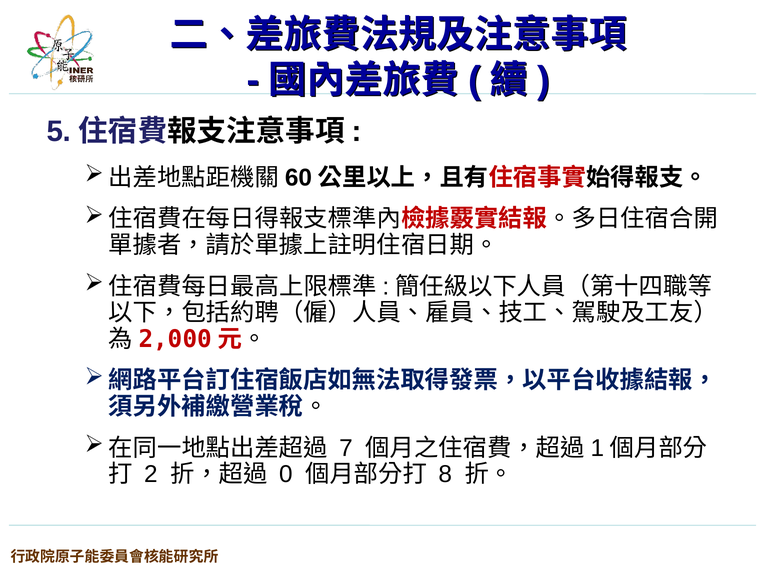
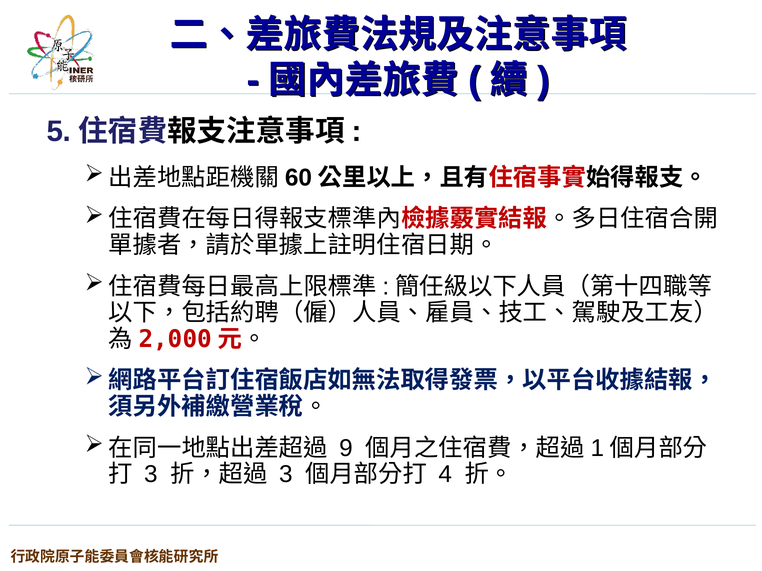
7: 7 -> 9
2 at (151, 475): 2 -> 3
0 at (286, 475): 0 -> 3
8: 8 -> 4
